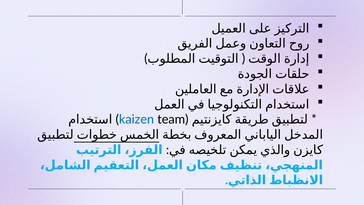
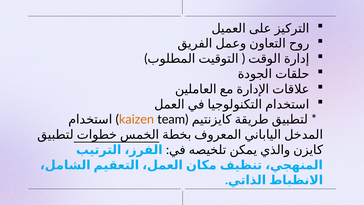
kaizen colour: blue -> orange
